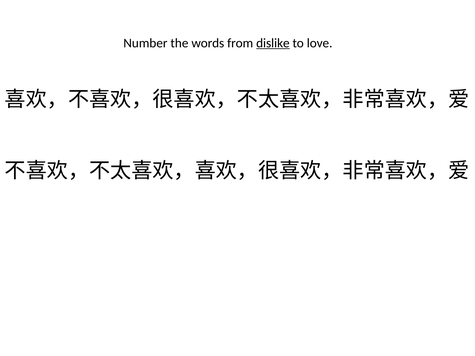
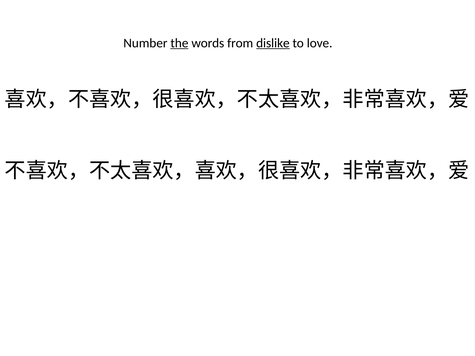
the underline: none -> present
